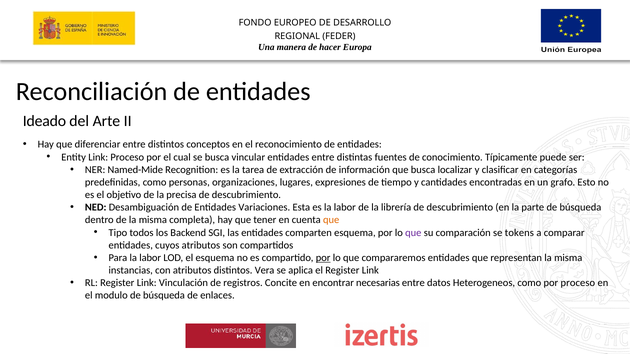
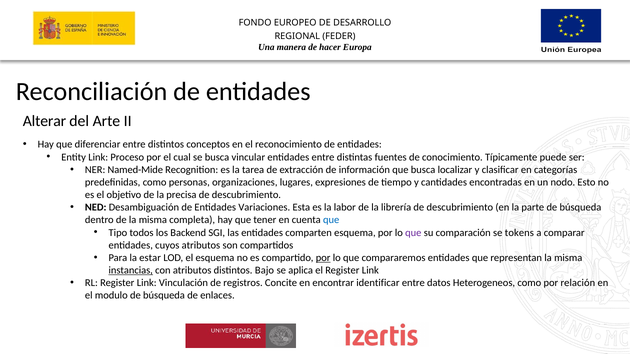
Ideado: Ideado -> Alterar
grafo: grafo -> nodo
que at (331, 220) colour: orange -> blue
Para la labor: labor -> estar
instancias underline: none -> present
Vera: Vera -> Bajo
necesarias: necesarias -> identificar
por proceso: proceso -> relación
